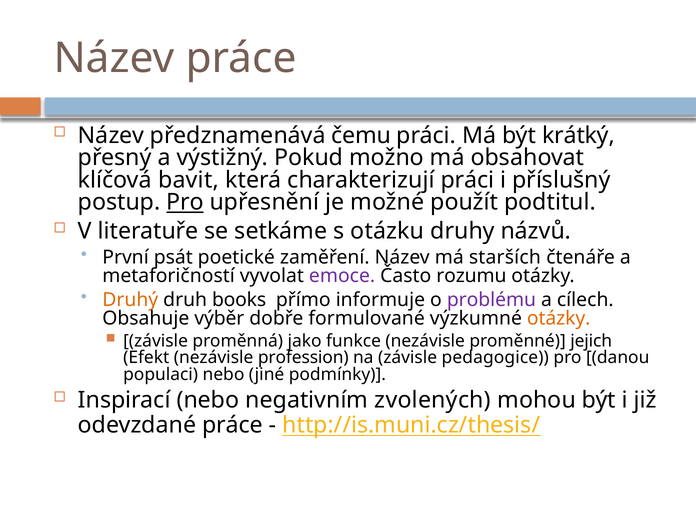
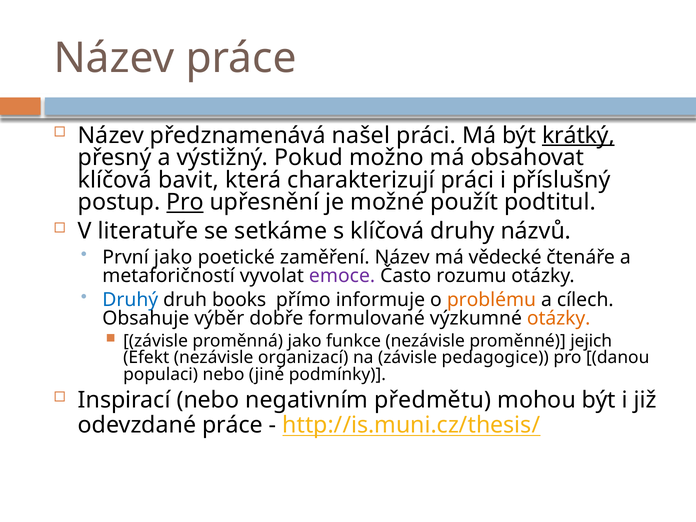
čemu: čemu -> našel
krátký underline: none -> present
s otázku: otázku -> klíčová
První psát: psát -> jako
starších: starších -> vědecké
Druhý colour: orange -> blue
problému colour: purple -> orange
profession: profession -> organizací
zvolených: zvolených -> předmětu
